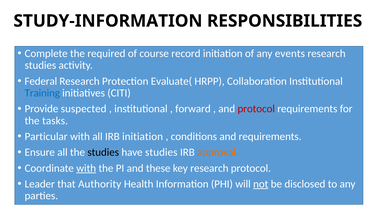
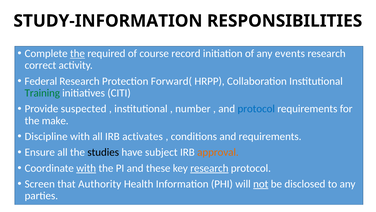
the at (78, 53) underline: none -> present
studies at (40, 65): studies -> correct
Evaluate(: Evaluate( -> Forward(
Training colour: blue -> green
forward: forward -> number
protocol at (256, 109) colour: red -> blue
tasks: tasks -> make
Particular: Particular -> Discipline
IRB initiation: initiation -> activates
have studies: studies -> subject
research at (209, 168) underline: none -> present
Leader: Leader -> Screen
